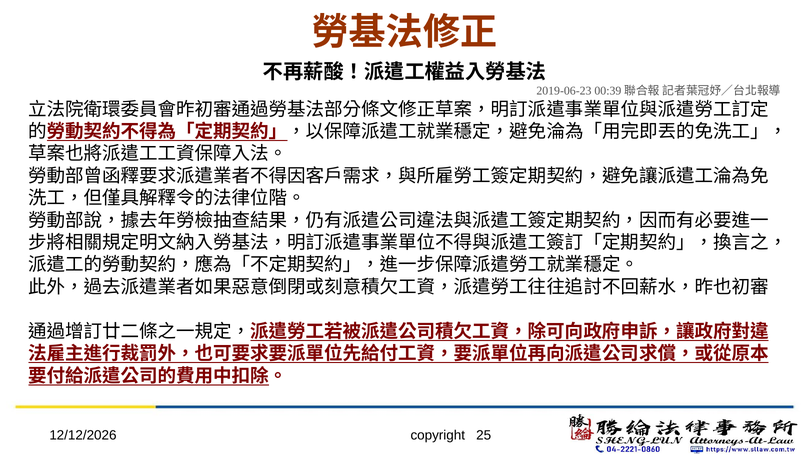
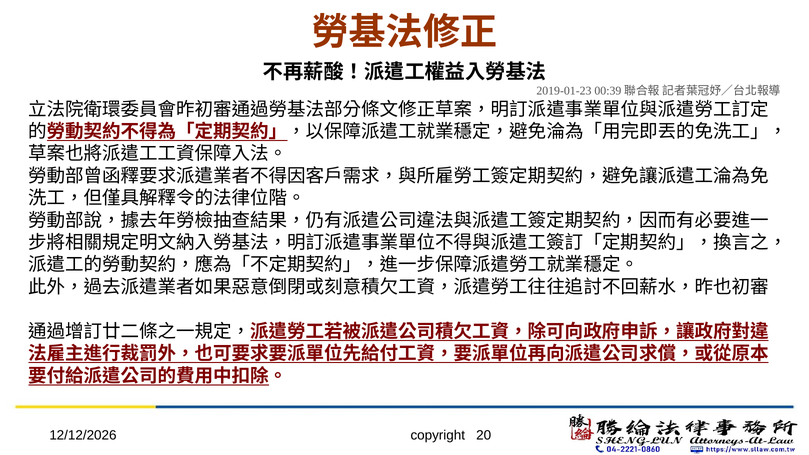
2019-06-23: 2019-06-23 -> 2019-01-23
25: 25 -> 20
